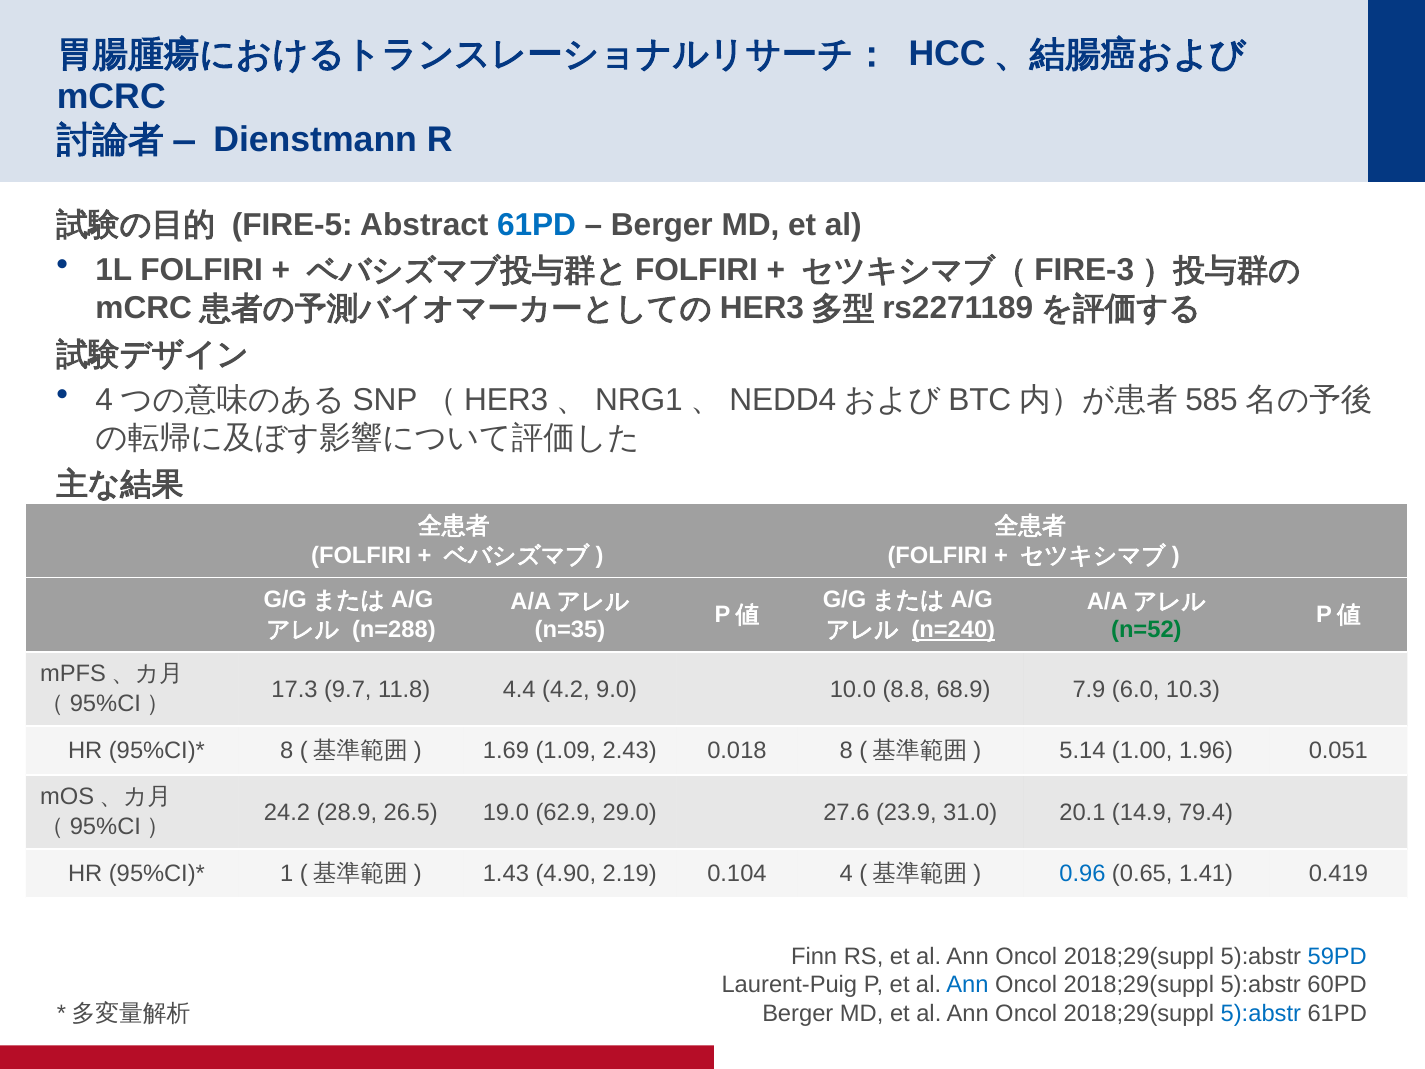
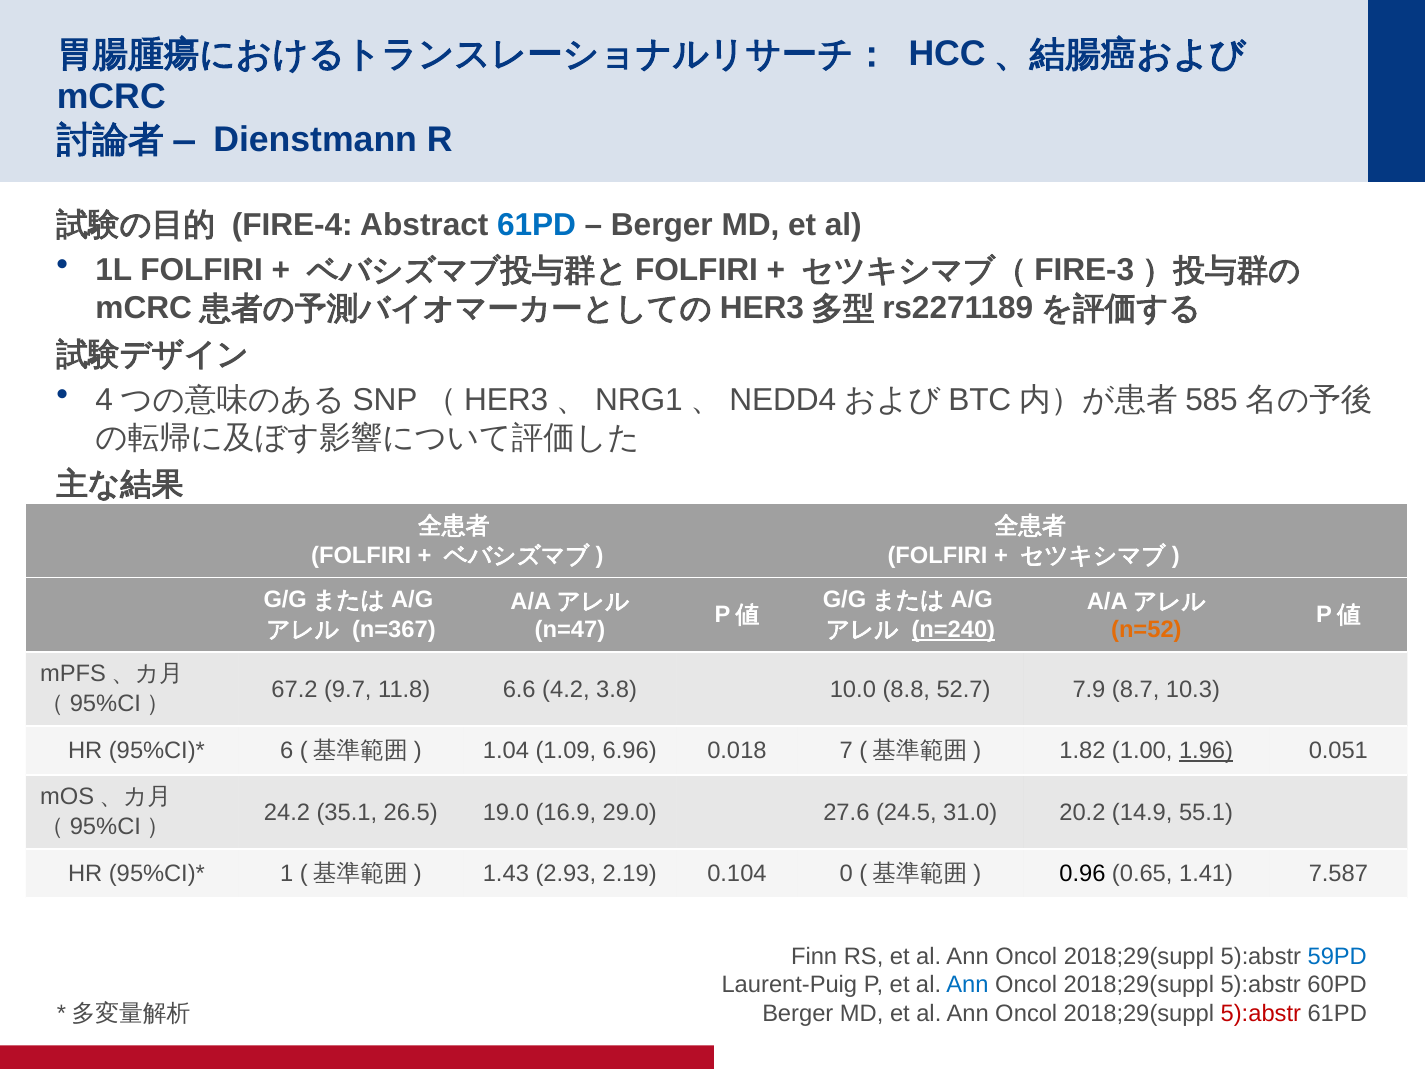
FIRE-5: FIRE-5 -> FIRE-4
n=35: n=35 -> n=47
n=52 colour: green -> orange
n=288: n=288 -> n=367
17.3: 17.3 -> 67.2
4.4: 4.4 -> 6.6
9.0: 9.0 -> 3.8
68.9: 68.9 -> 52.7
6.0: 6.0 -> 8.7
8 at (287, 750): 8 -> 6
1.69: 1.69 -> 1.04
2.43: 2.43 -> 6.96
0.018 8: 8 -> 7
5.14: 5.14 -> 1.82
1.96 underline: none -> present
28.9: 28.9 -> 35.1
62.9: 62.9 -> 16.9
23.9: 23.9 -> 24.5
20.1: 20.1 -> 20.2
79.4: 79.4 -> 55.1
4.90: 4.90 -> 2.93
4: 4 -> 0
0.96 colour: blue -> black
0.419: 0.419 -> 7.587
5):abstr at (1261, 1013) colour: blue -> red
